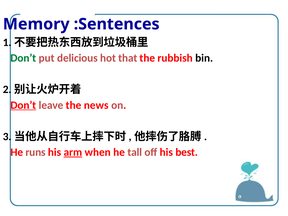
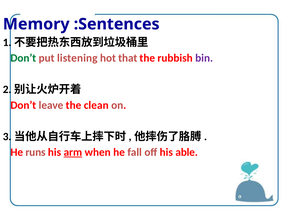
delicious: delicious -> listening
bin colour: black -> purple
Don’t at (23, 105) underline: present -> none
news: news -> clean
tall: tall -> fall
best: best -> able
